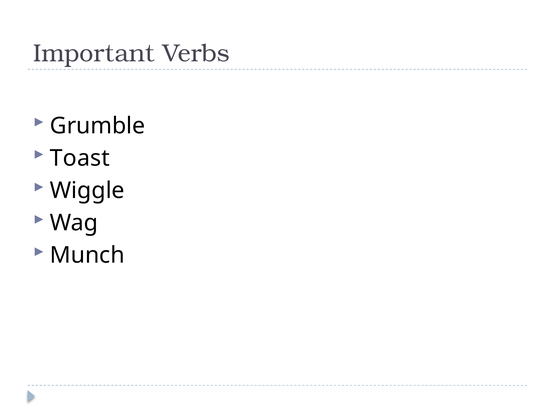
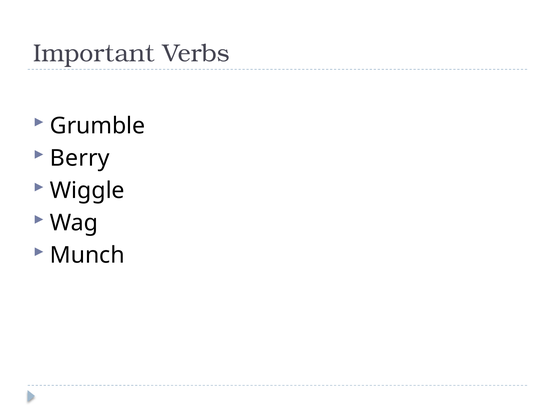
Toast: Toast -> Berry
